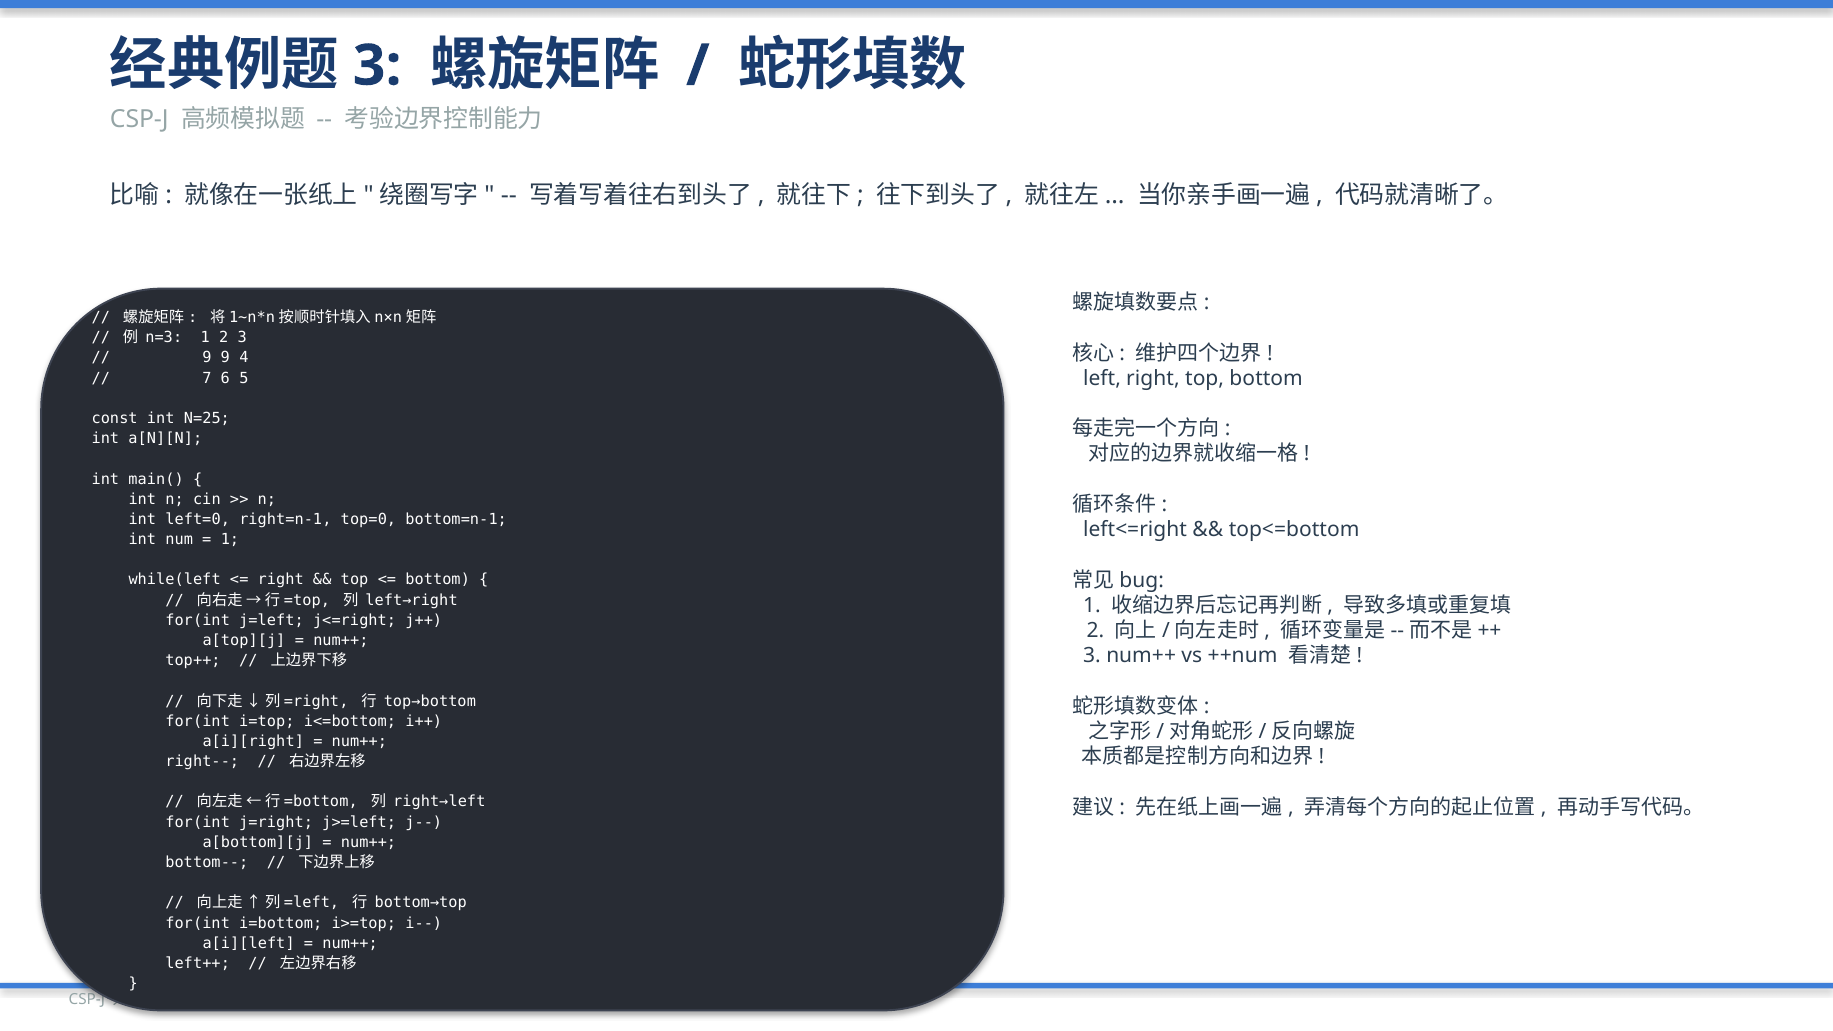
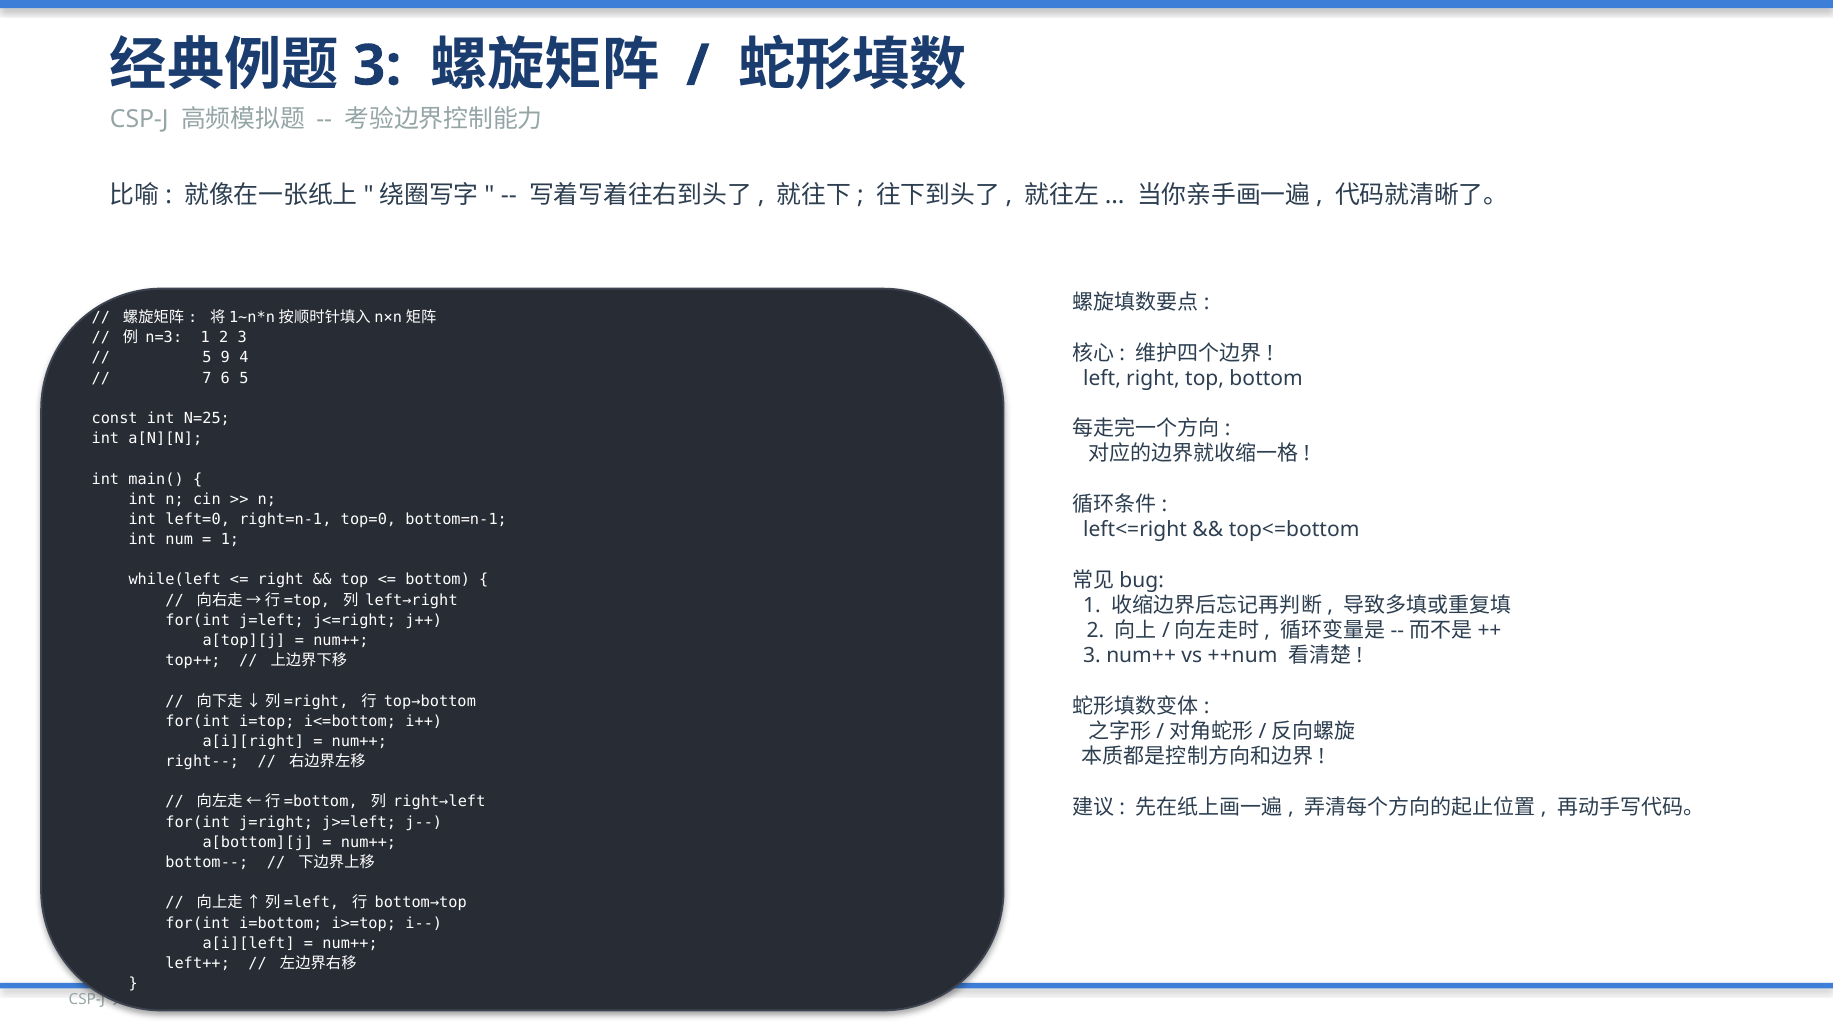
9 at (207, 358): 9 -> 5
